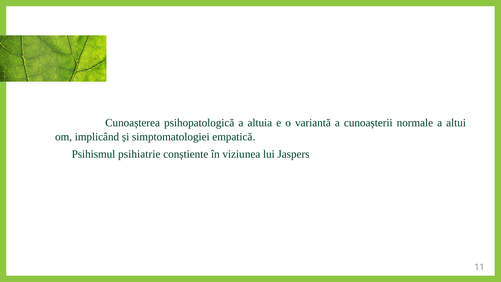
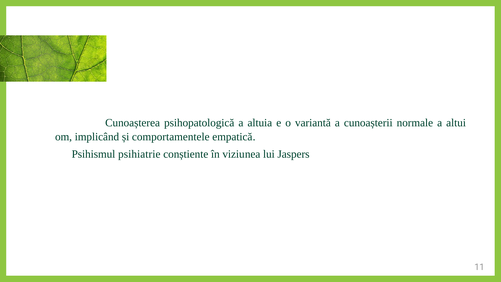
simptomatologiei: simptomatologiei -> comportamentele
